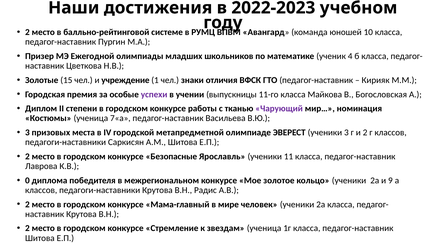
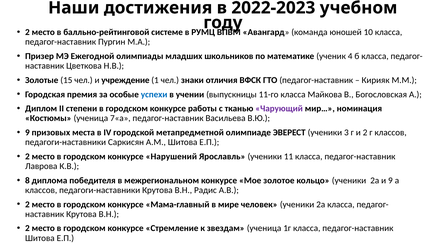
успехи colour: purple -> blue
3 at (27, 133): 3 -> 9
Безопасные: Безопасные -> Нарушений
0: 0 -> 8
